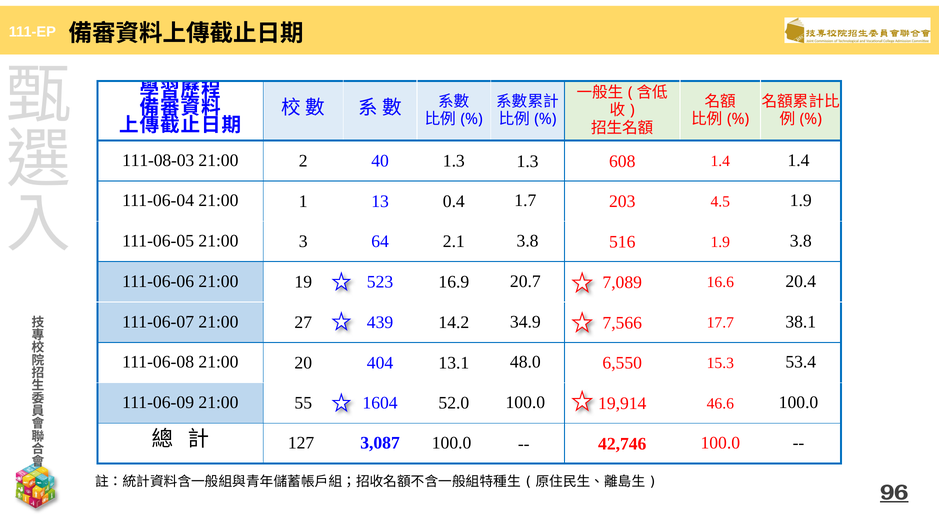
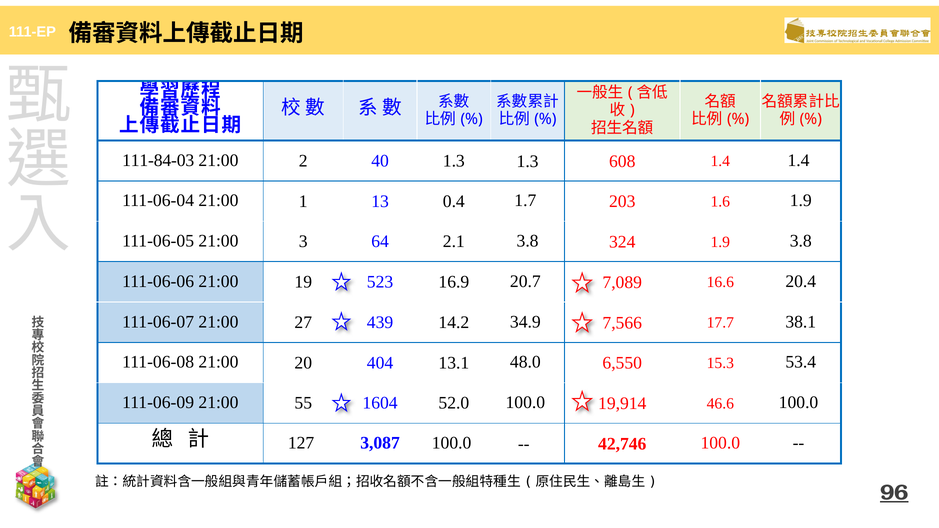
111-08-03: 111-08-03 -> 111-84-03
4.5: 4.5 -> 1.6
516: 516 -> 324
